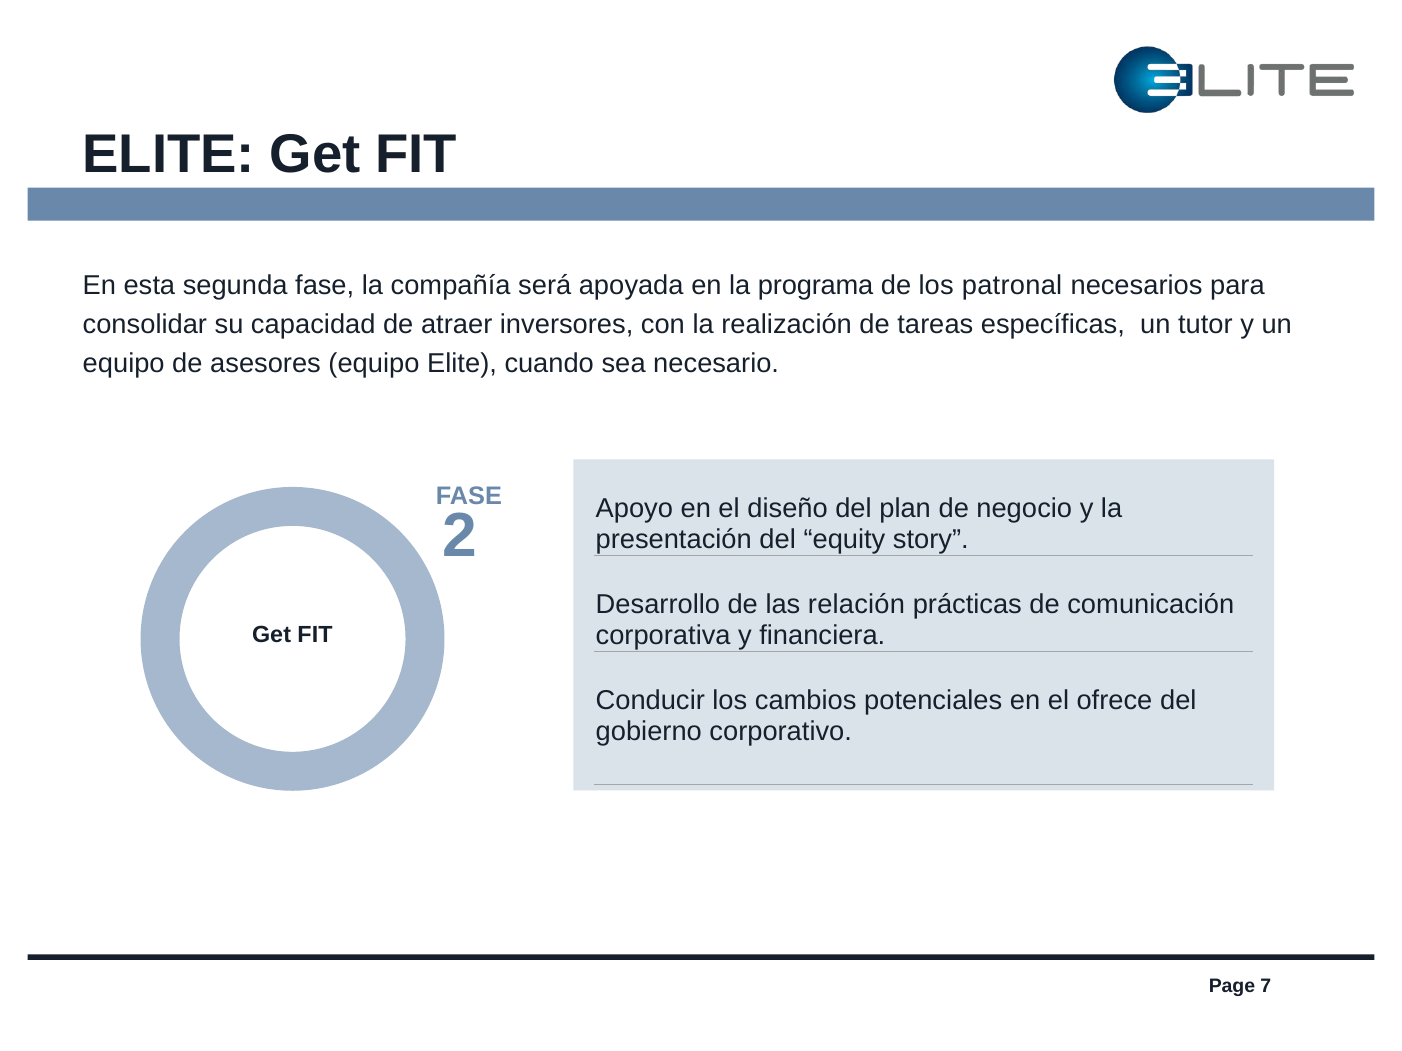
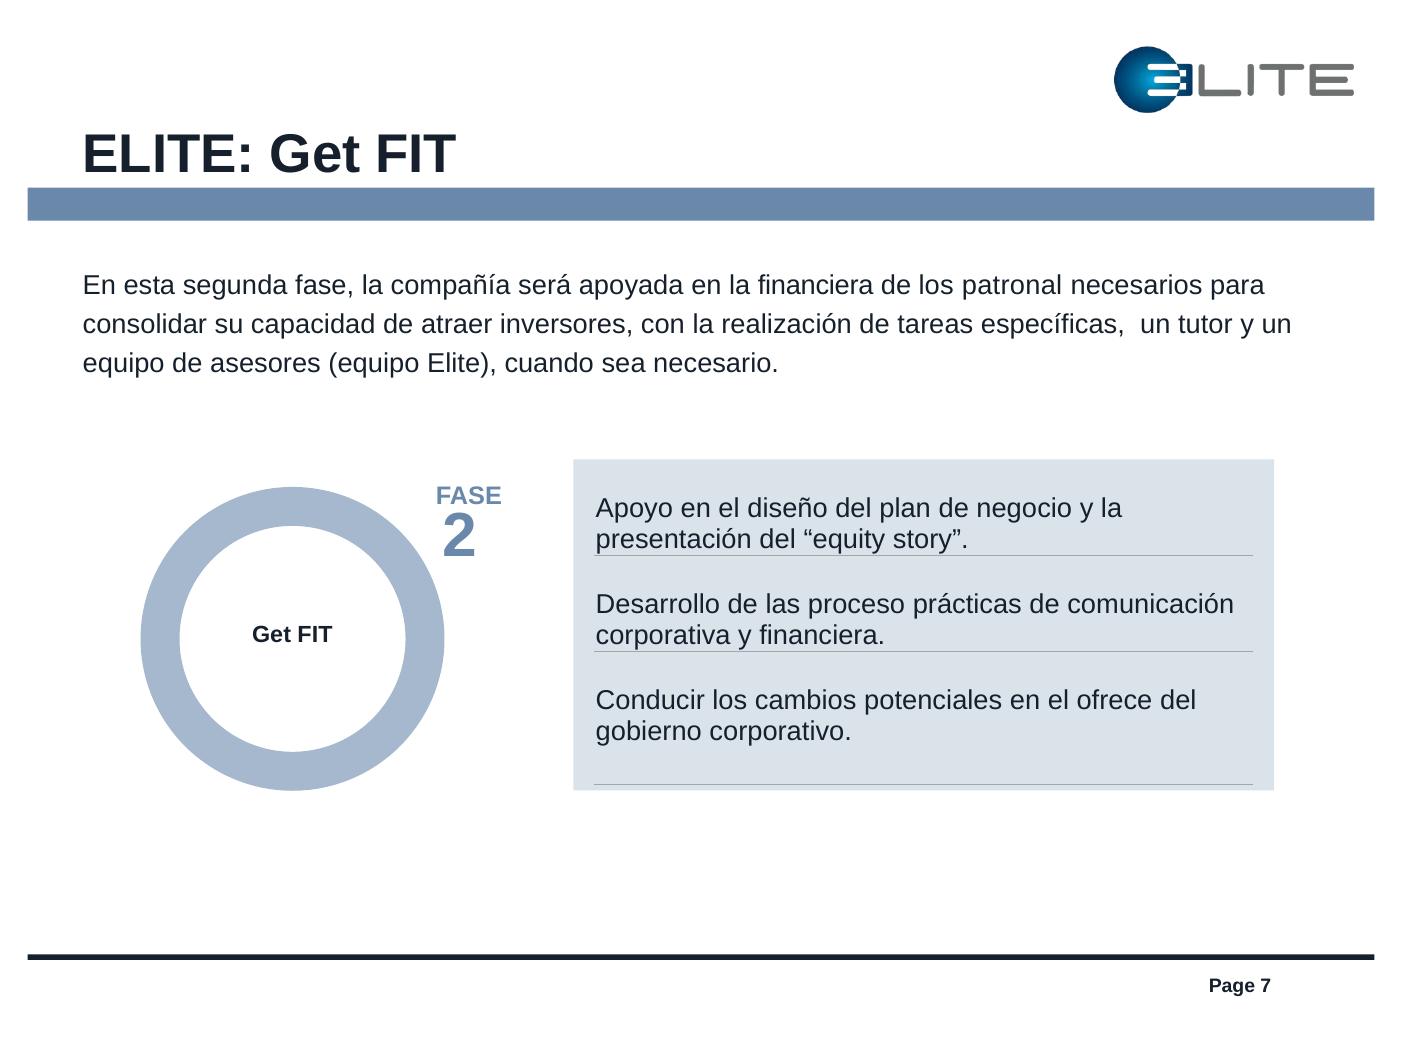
la programa: programa -> financiera
relación: relación -> proceso
